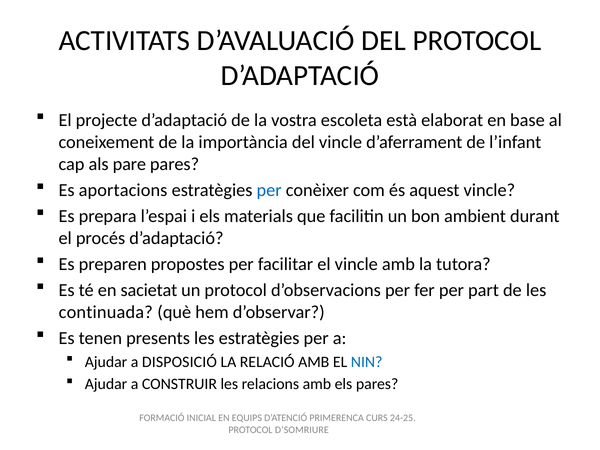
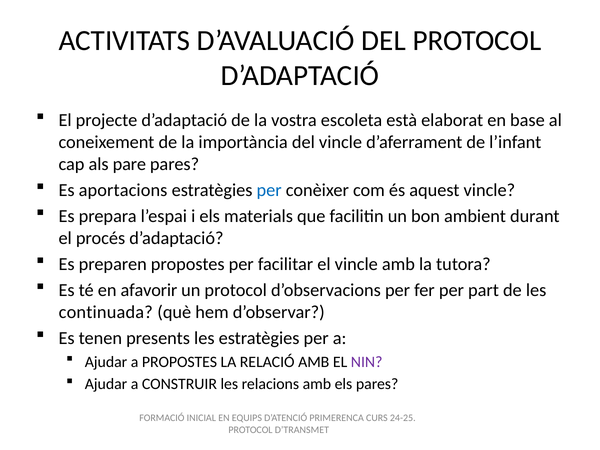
sacietat: sacietat -> afavorir
a DISPOSICIÓ: DISPOSICIÓ -> PROPOSTES
NIN colour: blue -> purple
D’SOMRIURE: D’SOMRIURE -> D’TRANSMET
